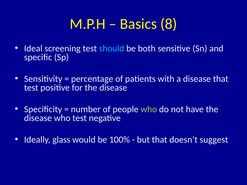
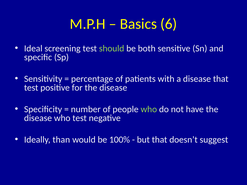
8: 8 -> 6
should colour: light blue -> light green
glass: glass -> than
